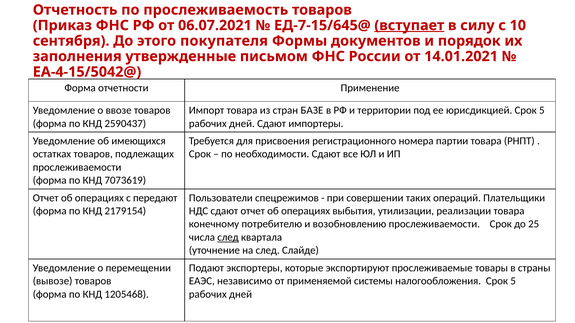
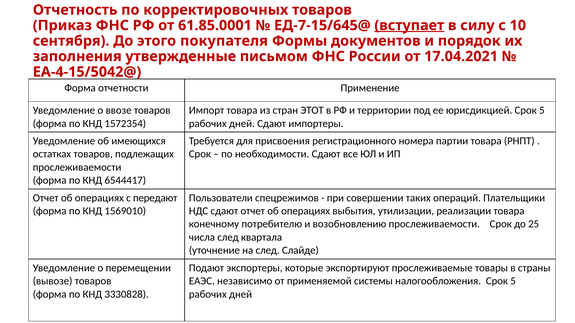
прослеживаемость: прослеживаемость -> корректировочных
06.07.2021: 06.07.2021 -> 61.85.0001
14.01.2021: 14.01.2021 -> 17.04.2021
БАЗЕ: БАЗЕ -> ЭТОТ
2590437: 2590437 -> 1572354
7073619: 7073619 -> 6544417
2179154: 2179154 -> 1569010
след at (228, 238) underline: present -> none
1205468: 1205468 -> 3330828
